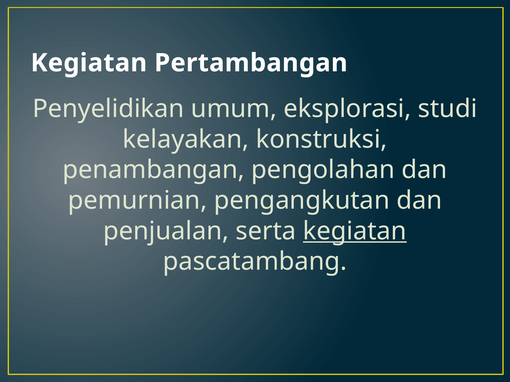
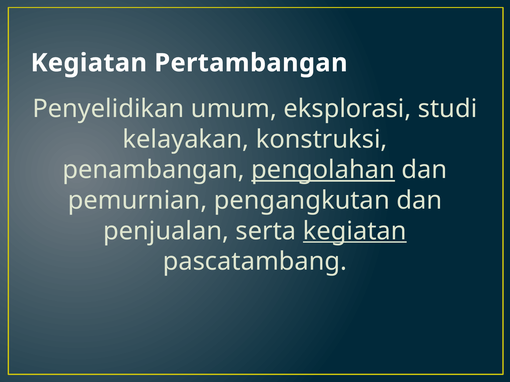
pengolahan underline: none -> present
